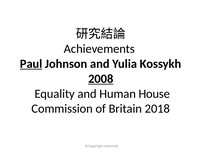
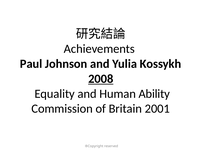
Paul underline: present -> none
House: House -> Ability
2018: 2018 -> 2001
